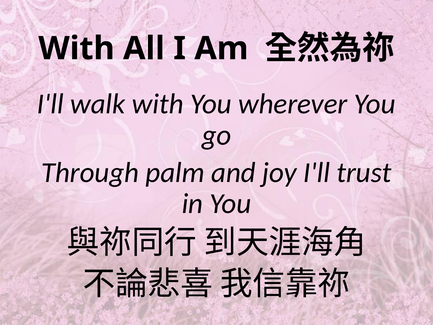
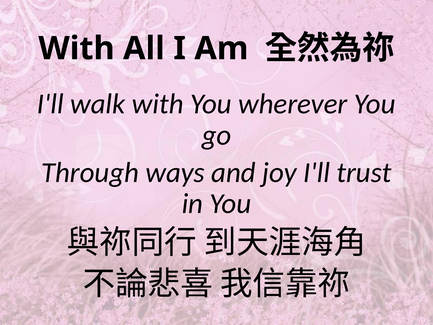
palm: palm -> ways
